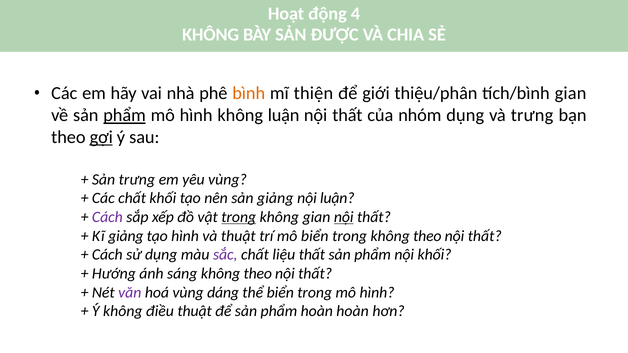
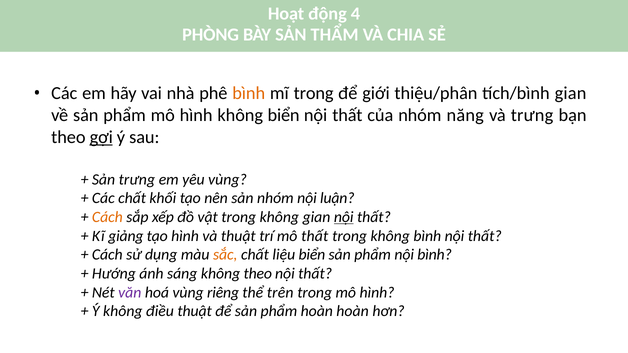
KHÔNG at (211, 35): KHÔNG -> PHÒNG
ĐƯỢC: ĐƯỢC -> THẨM
mĩ thiện: thiện -> trong
phẩm at (125, 115) underline: present -> none
không luận: luận -> biển
nhóm dụng: dụng -> năng
sản giảng: giảng -> nhóm
Cách at (107, 217) colour: purple -> orange
trong at (239, 217) underline: present -> none
mô biển: biển -> thất
trong không theo: theo -> bình
sắc colour: purple -> orange
liệu thất: thất -> biển
nội khối: khối -> bình
dáng: dáng -> riêng
thể biển: biển -> trên
